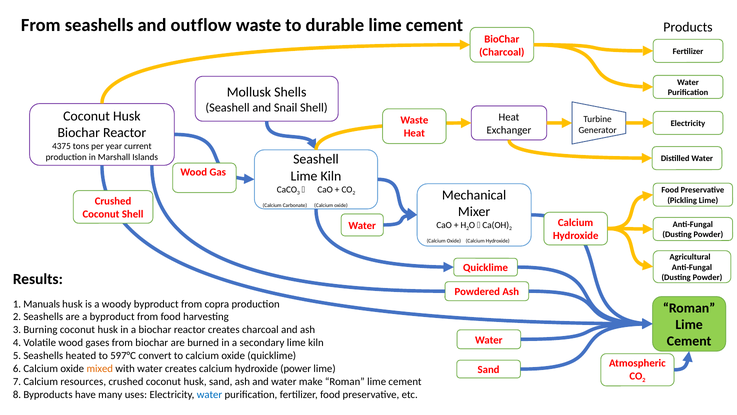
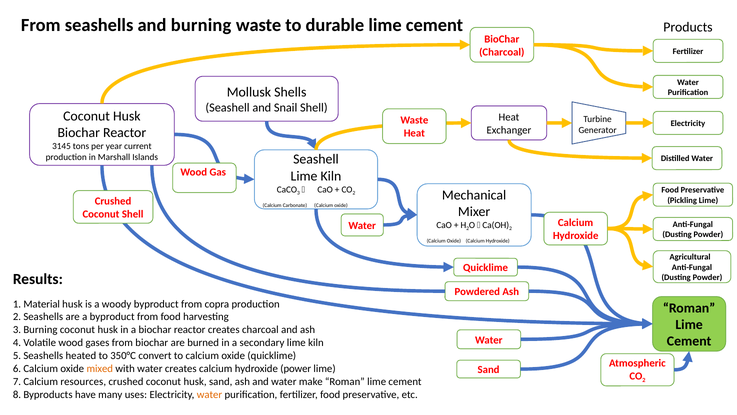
and outflow: outflow -> burning
4375: 4375 -> 3145
Manuals: Manuals -> Material
597°C: 597°C -> 350°C
water at (209, 394) colour: blue -> orange
